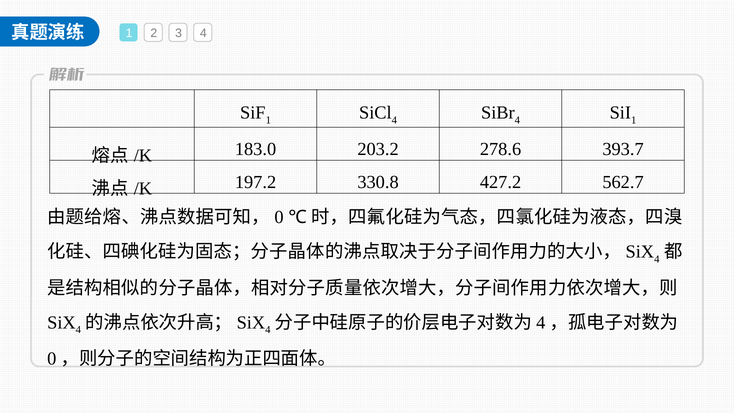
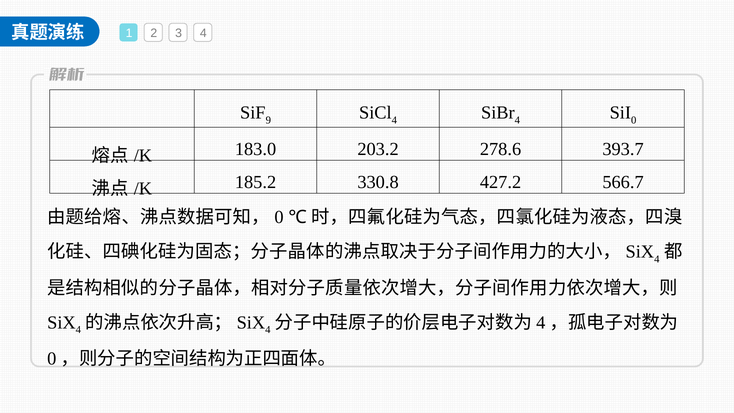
1 at (268, 120): 1 -> 9
1 at (634, 120): 1 -> 0
197.2: 197.2 -> 185.2
562.7: 562.7 -> 566.7
